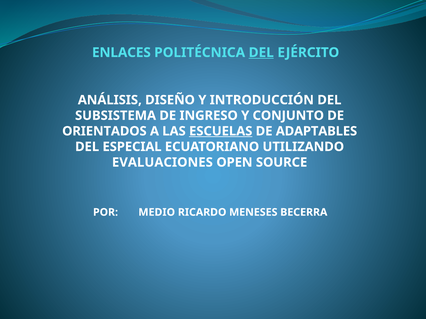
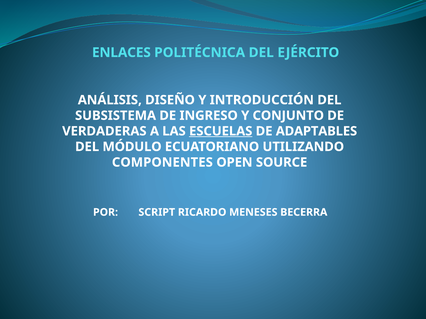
DEL at (261, 53) underline: present -> none
ORIENTADOS: ORIENTADOS -> VERDADERAS
ESPECIAL: ESPECIAL -> MÓDULO
EVALUACIONES: EVALUACIONES -> COMPONENTES
MEDIO: MEDIO -> SCRIPT
